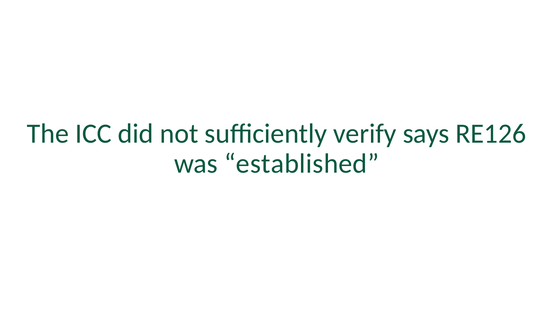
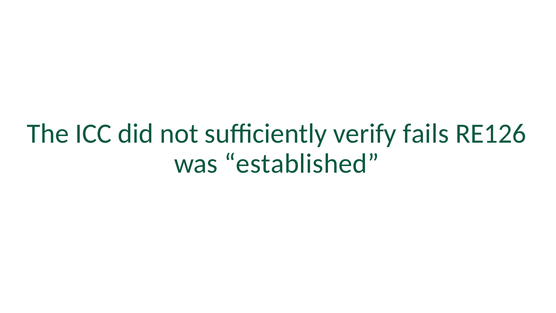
says: says -> fails
